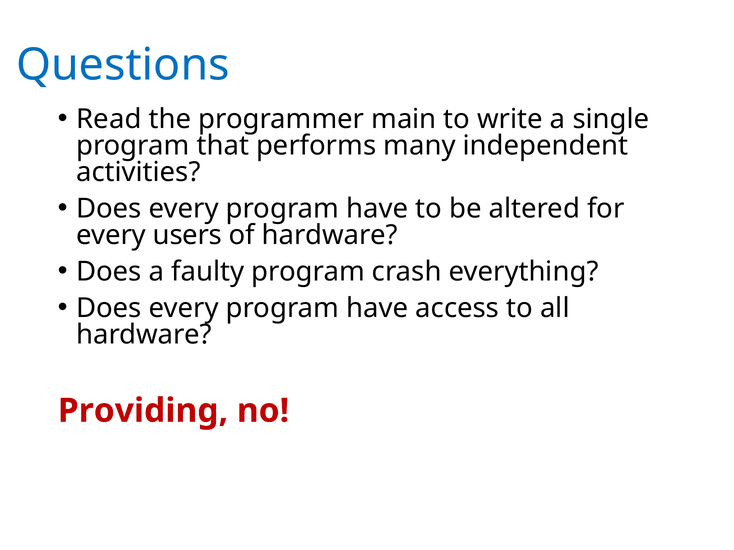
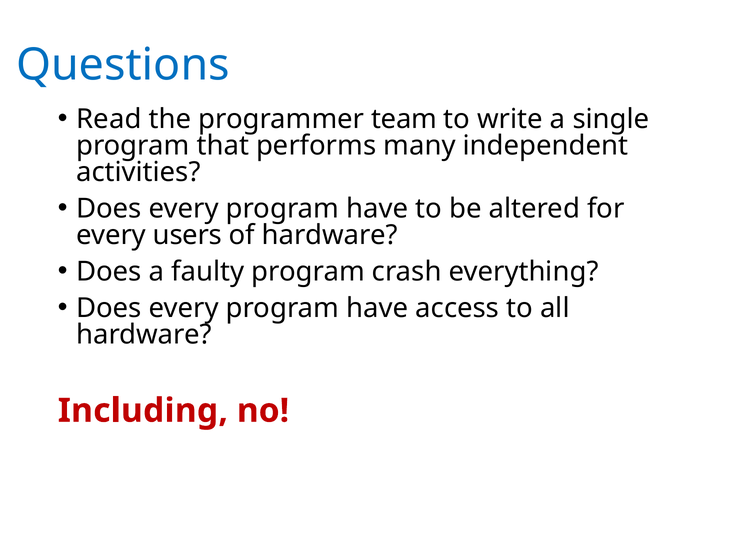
main: main -> team
Providing: Providing -> Including
